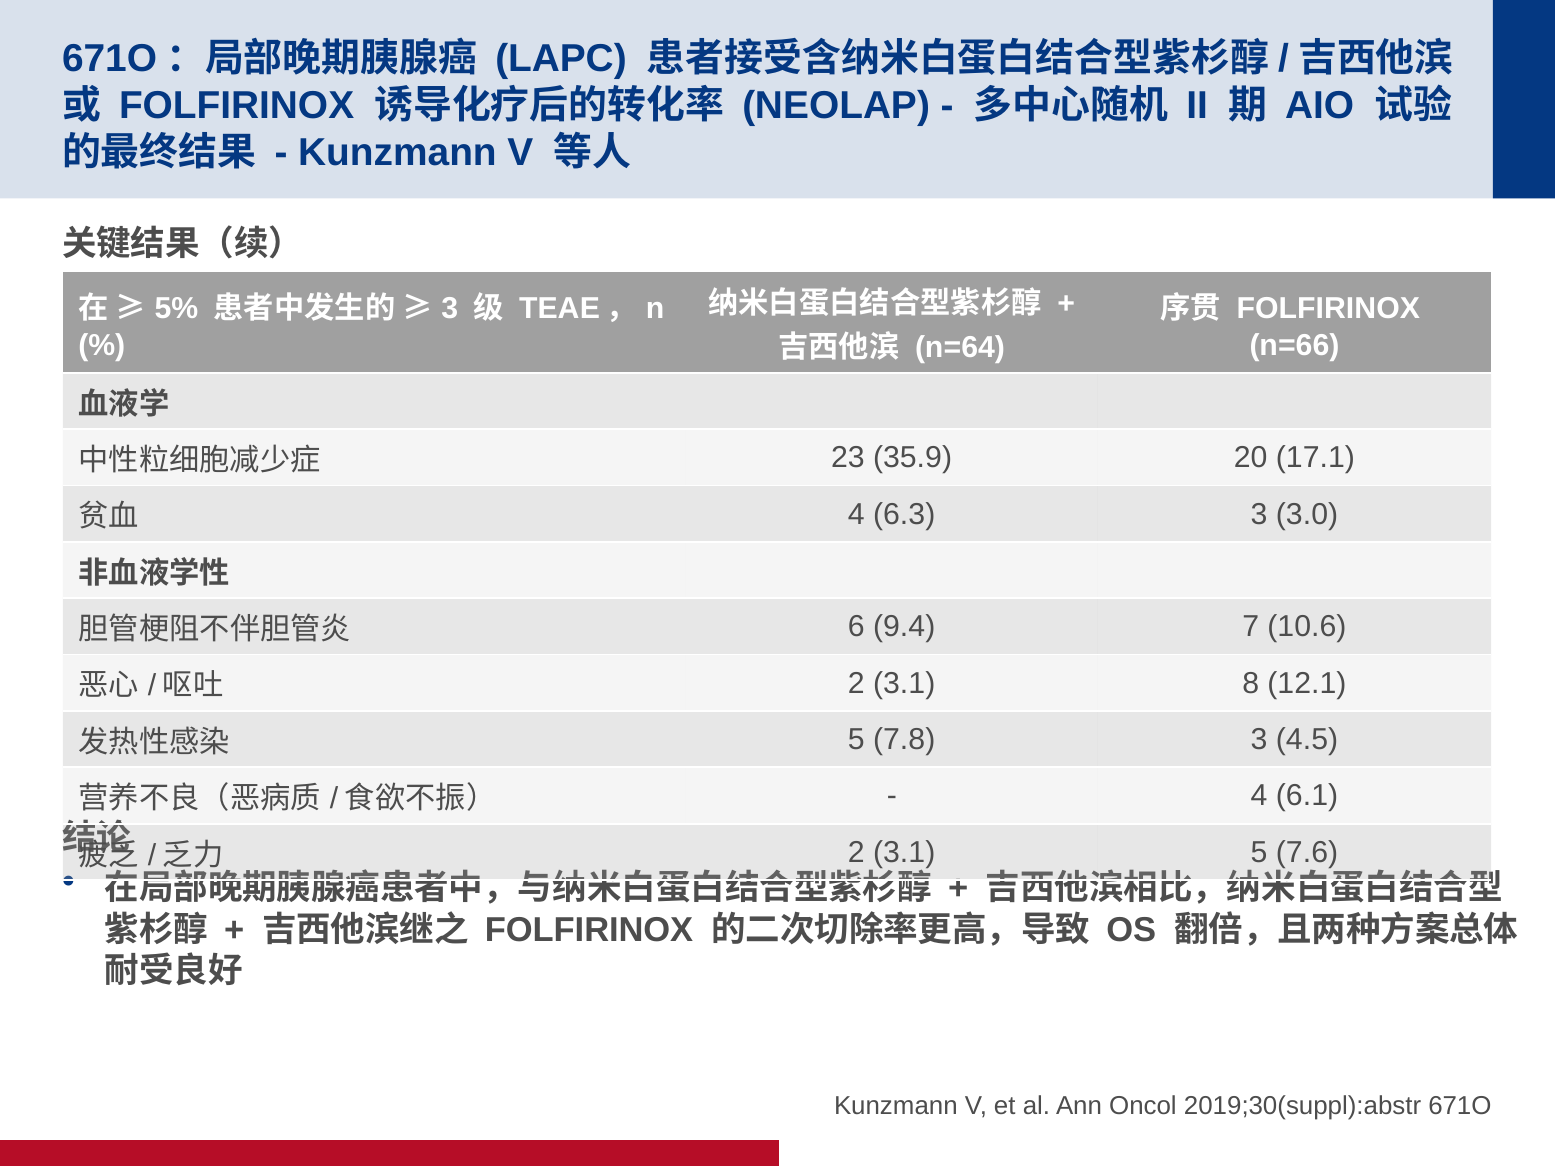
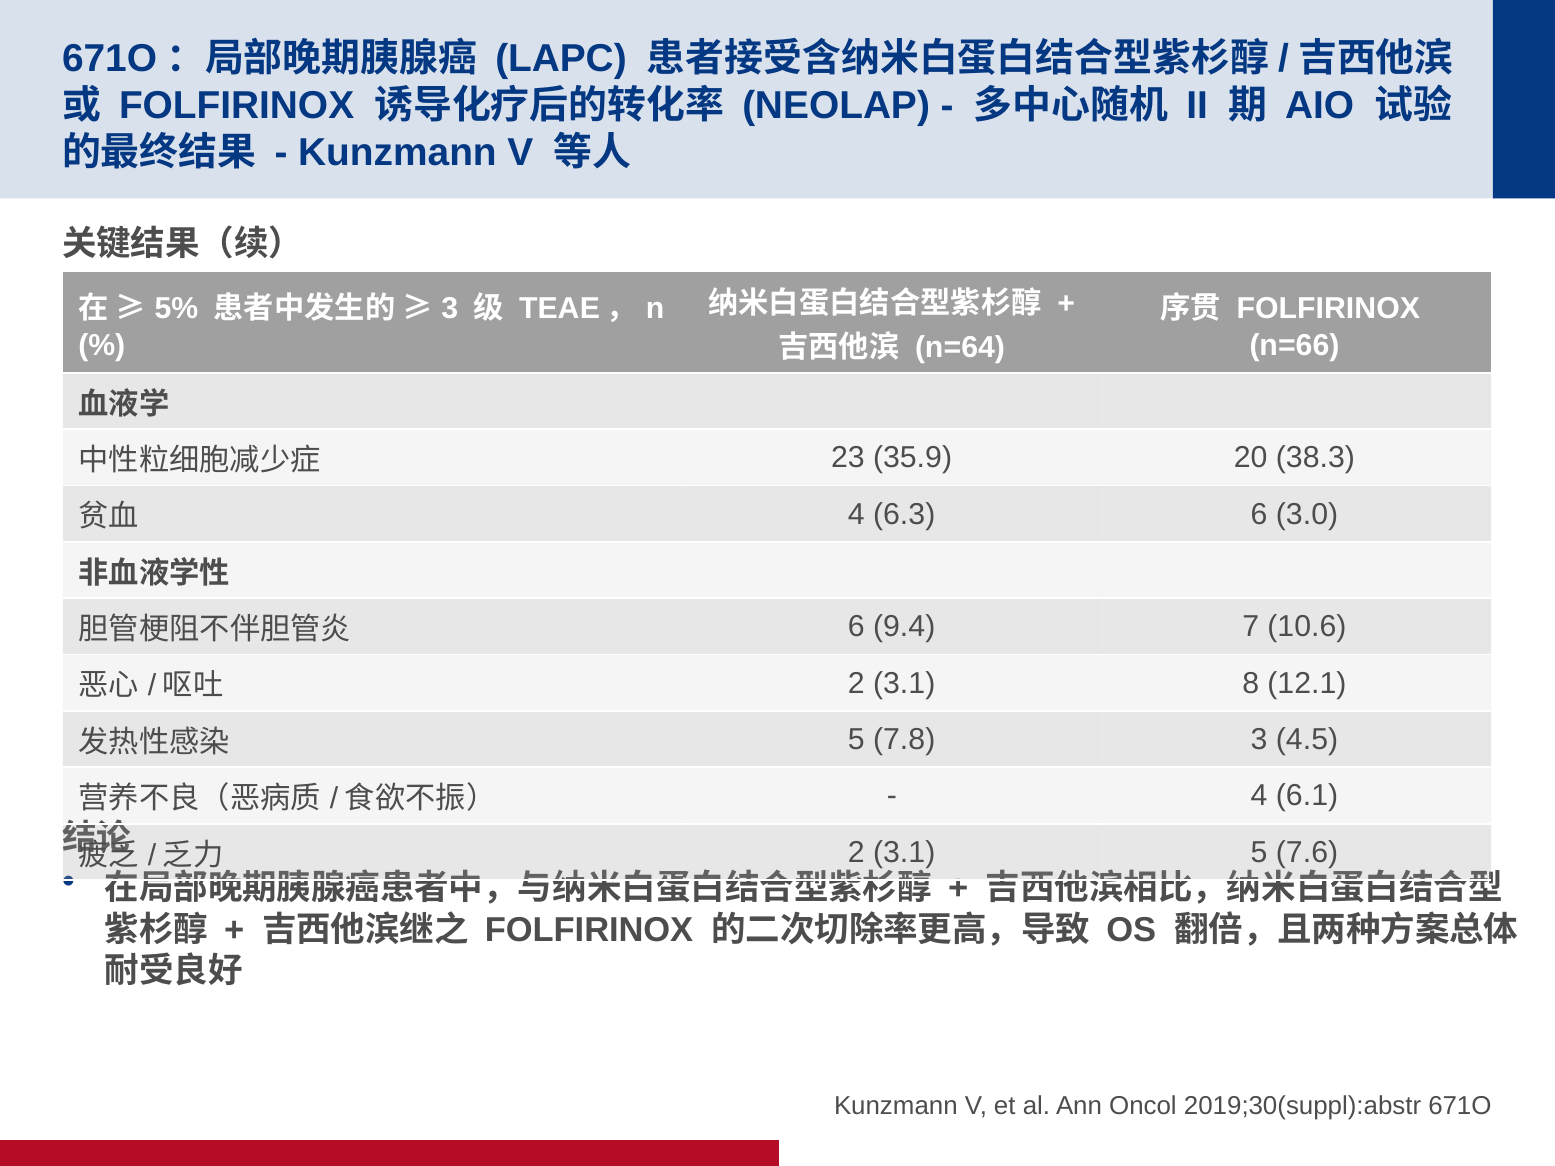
17.1: 17.1 -> 38.3
6.3 3: 3 -> 6
